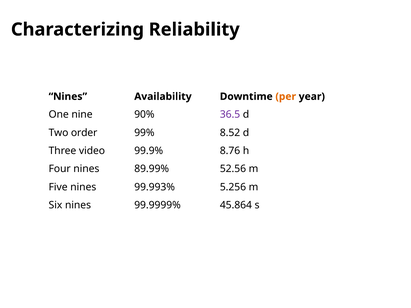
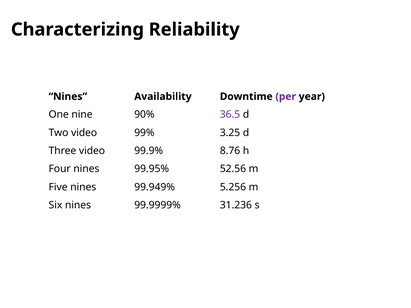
per colour: orange -> purple
Two order: order -> video
8.52: 8.52 -> 3.25
89.99%: 89.99% -> 99.95%
99.993%: 99.993% -> 99.949%
45.864: 45.864 -> 31.236
